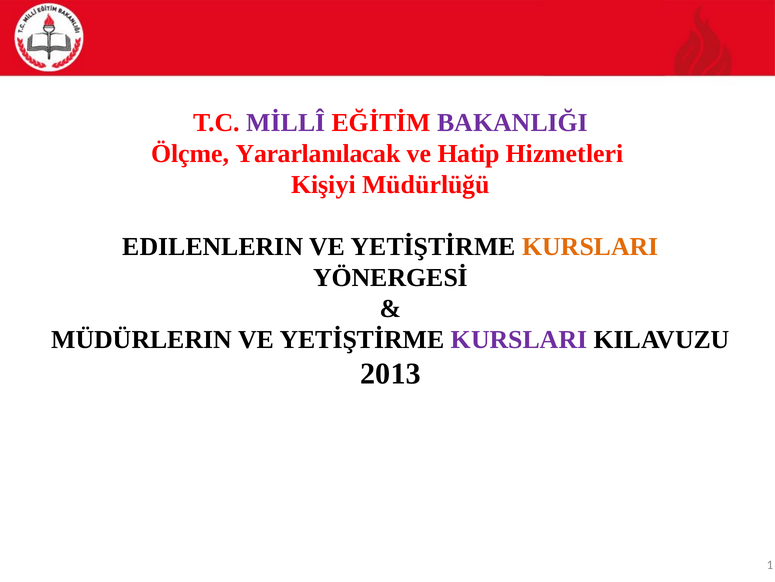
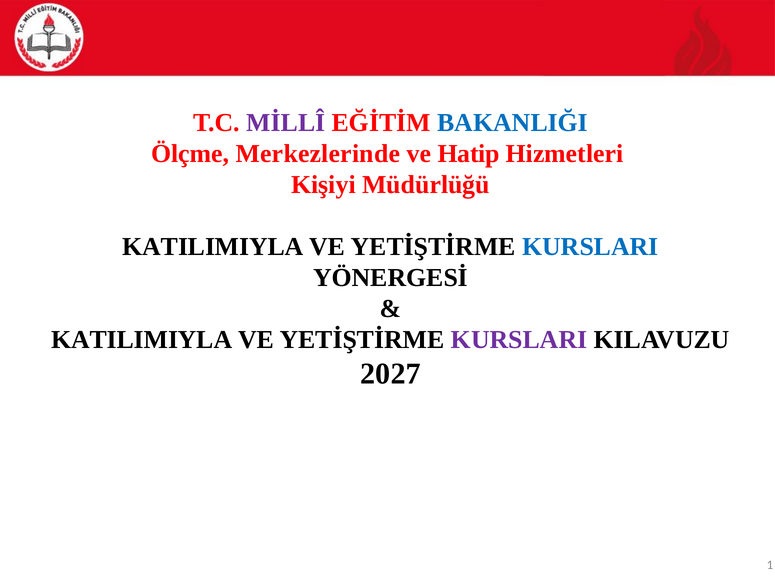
BAKANLIĞI colour: purple -> blue
Yararlanılacak: Yararlanılacak -> Merkezlerinde
EDILENLERIN at (213, 247): EDILENLERIN -> KATILIMIYLA
KURSLARI at (590, 247) colour: orange -> blue
MÜDÜRLERIN at (142, 340): MÜDÜRLERIN -> KATILIMIYLA
2013: 2013 -> 2027
